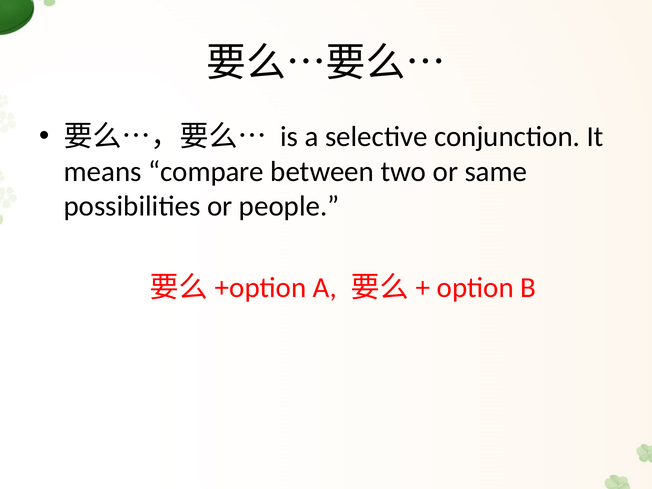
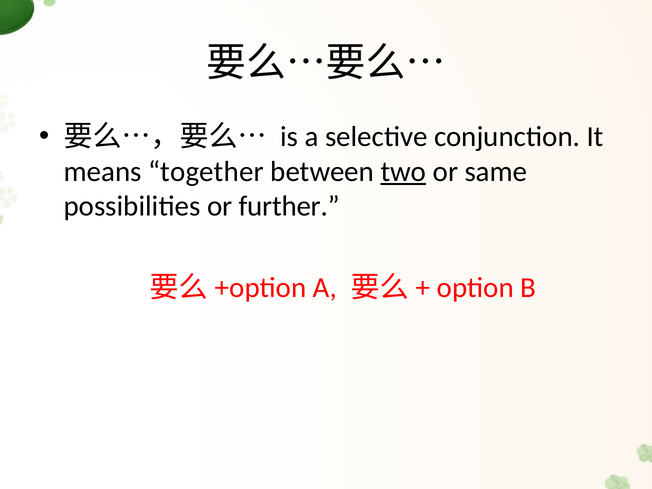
compare: compare -> together
two underline: none -> present
people: people -> further
